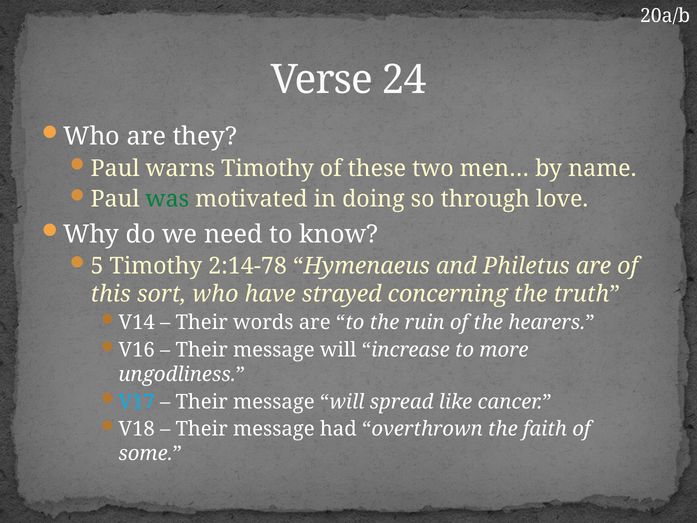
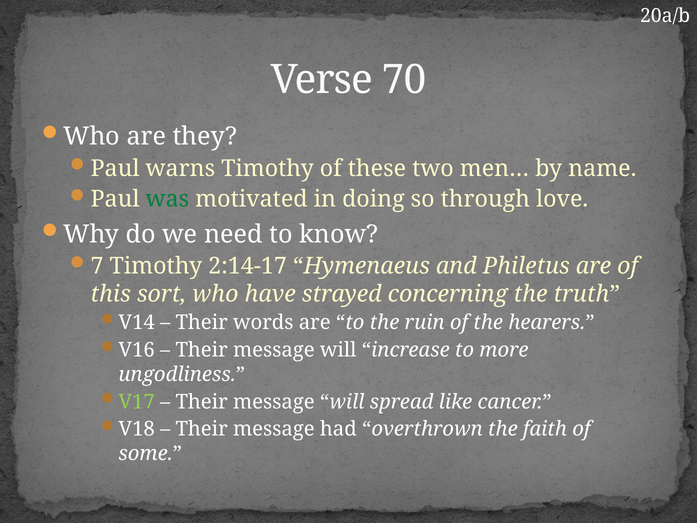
24: 24 -> 70
5: 5 -> 7
2:14-78: 2:14-78 -> 2:14-17
V17 colour: light blue -> light green
